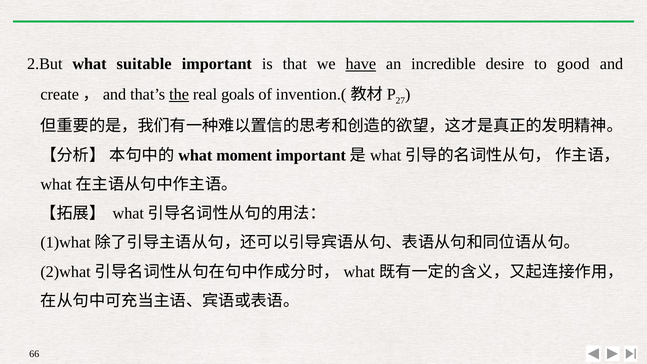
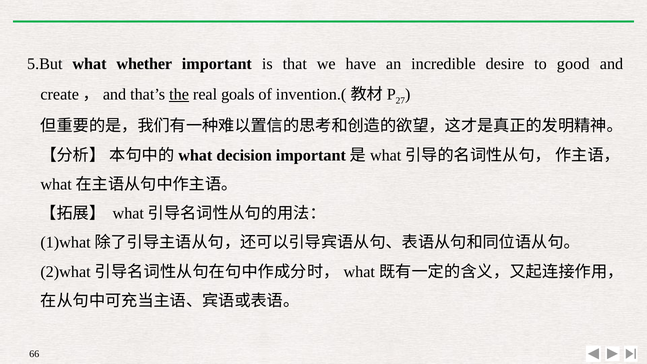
2.But: 2.But -> 5.But
suitable: suitable -> whether
have underline: present -> none
moment: moment -> decision
